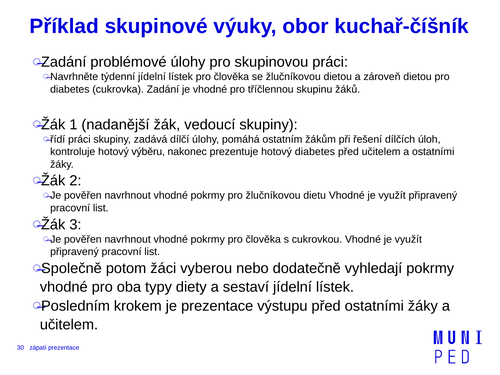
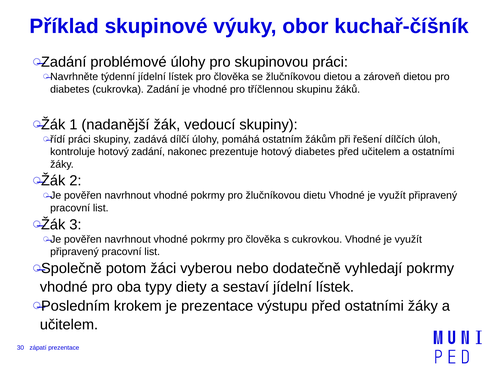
hotový výběru: výběru -> zadání
